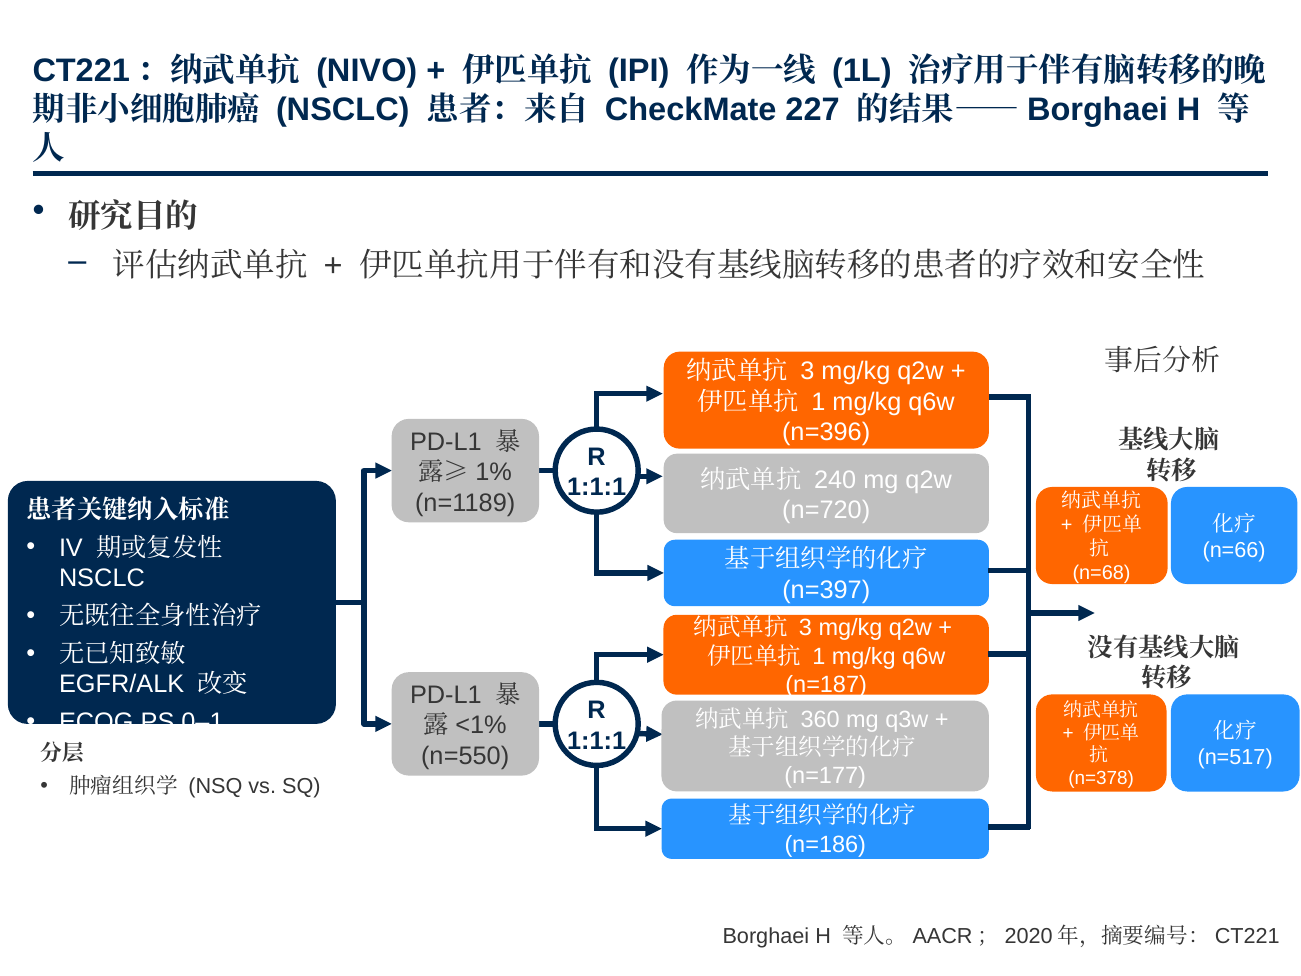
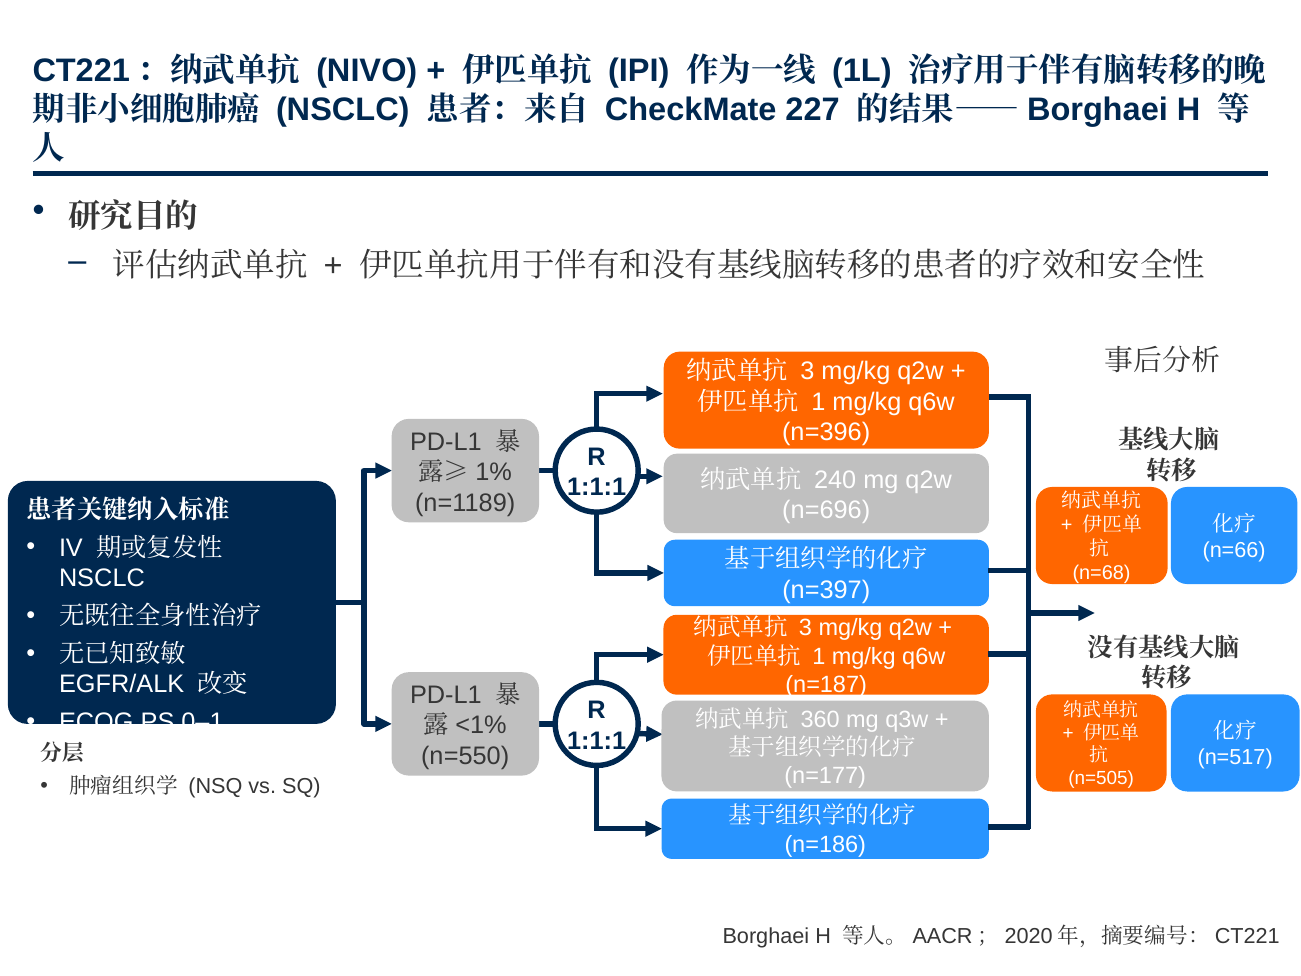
n=720: n=720 -> n=696
n=378: n=378 -> n=505
